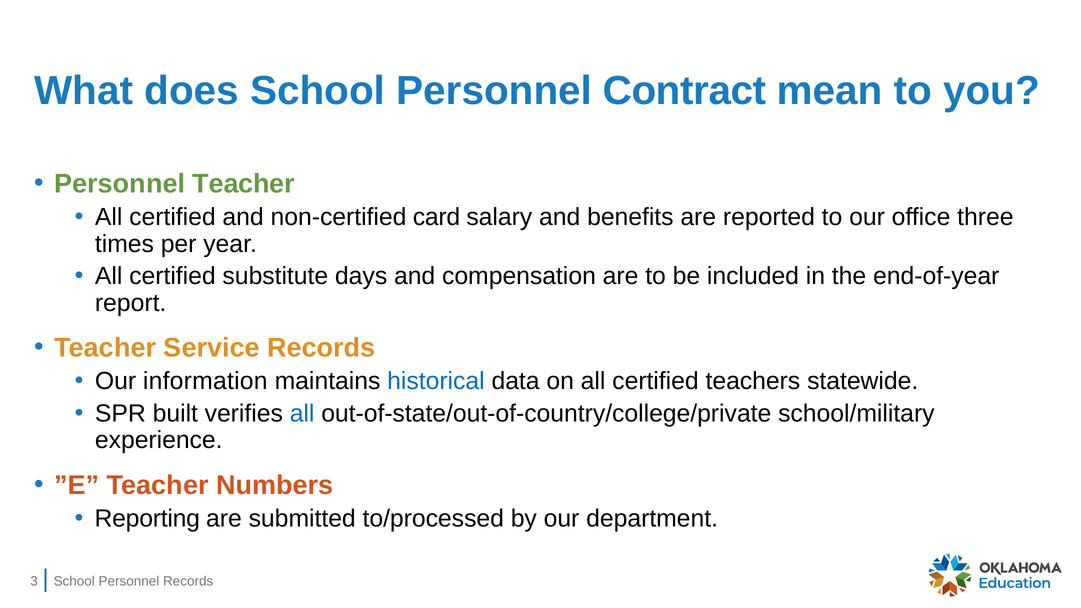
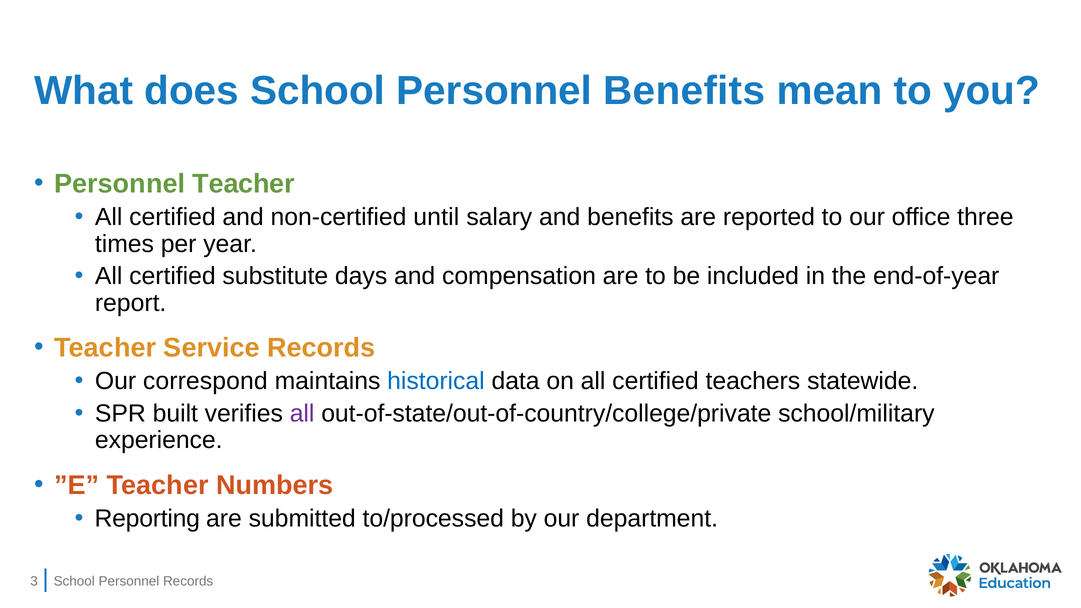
Personnel Contract: Contract -> Benefits
card: card -> until
information: information -> correspond
all at (302, 414) colour: blue -> purple
